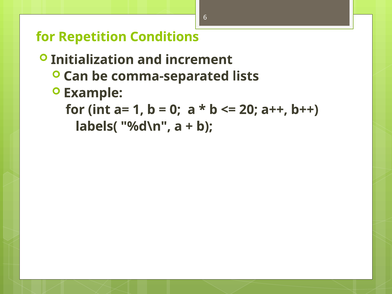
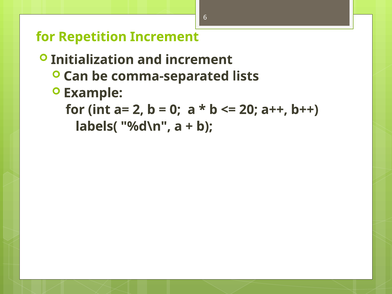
Repetition Conditions: Conditions -> Increment
1: 1 -> 2
